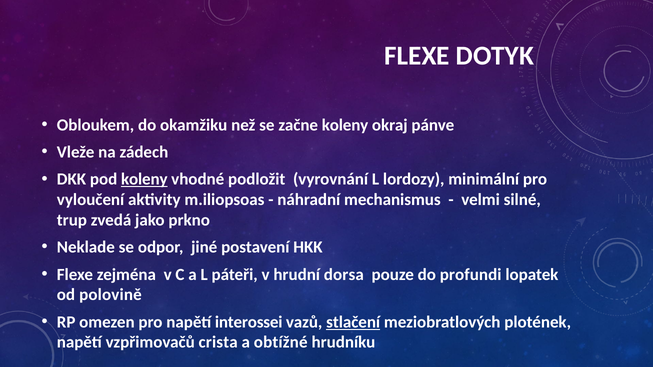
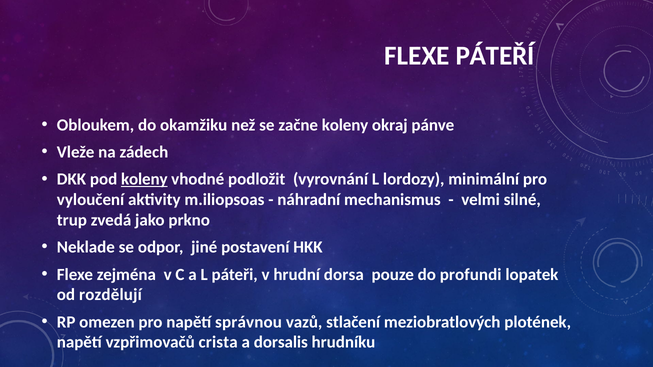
DOTYK: DOTYK -> PÁTEŘÍ
polovině: polovině -> rozdělují
interossei: interossei -> správnou
stlačení underline: present -> none
obtížné: obtížné -> dorsalis
